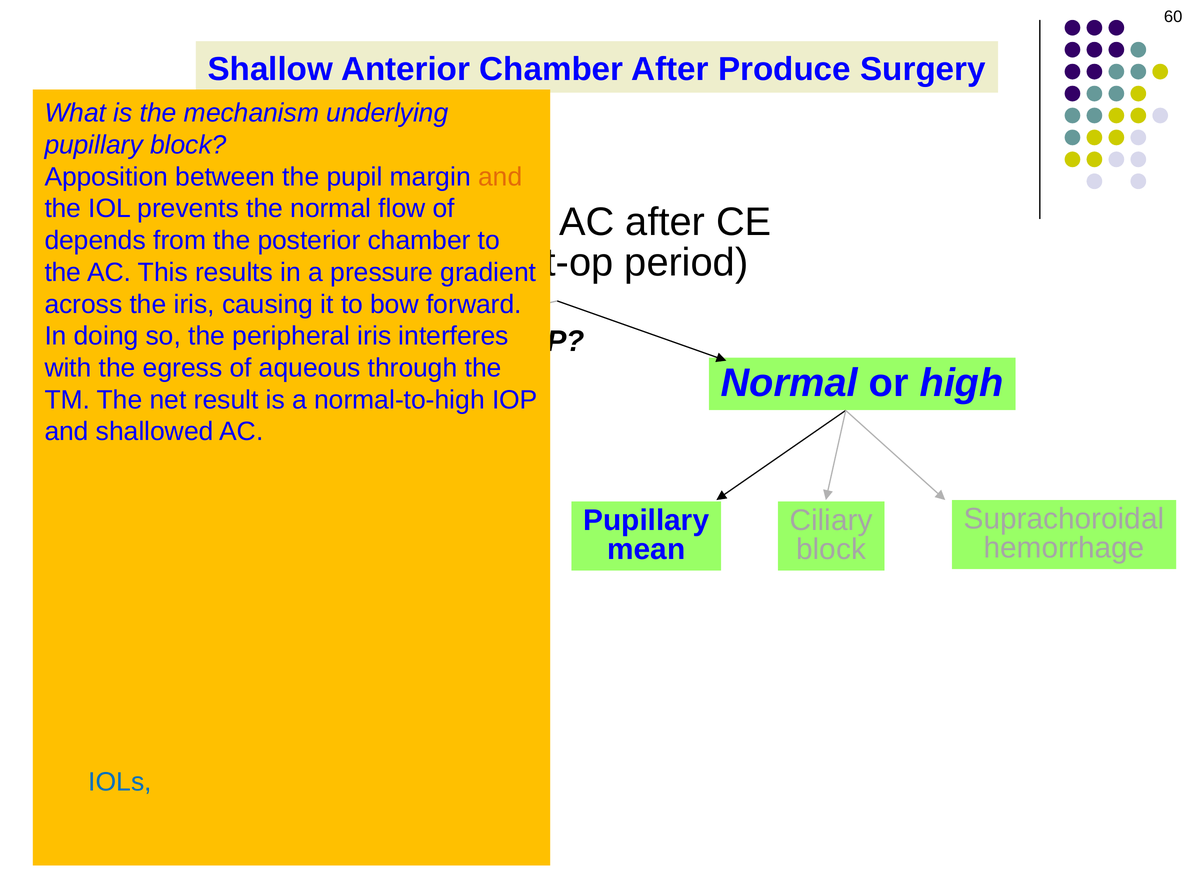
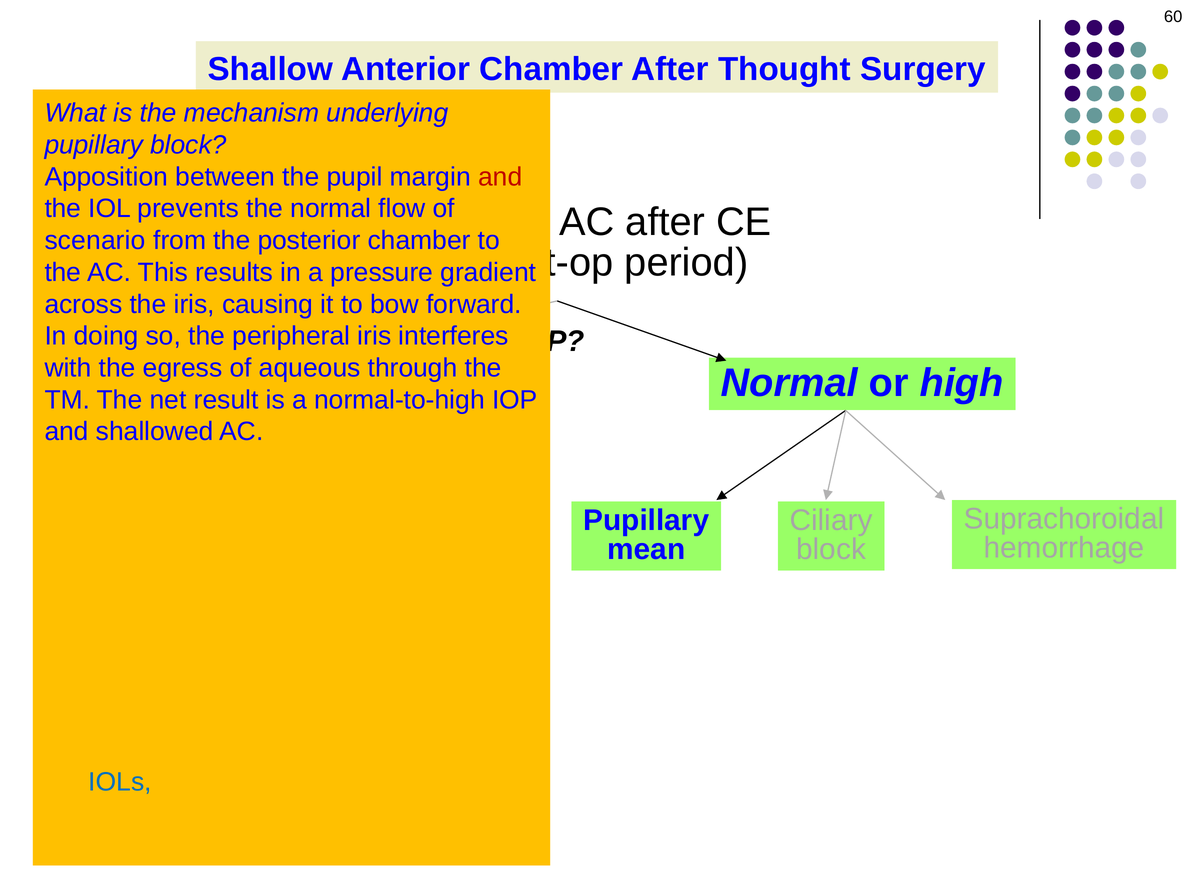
After Produce: Produce -> Thought
and at (500, 177) colour: orange -> red
depends: depends -> scenario
